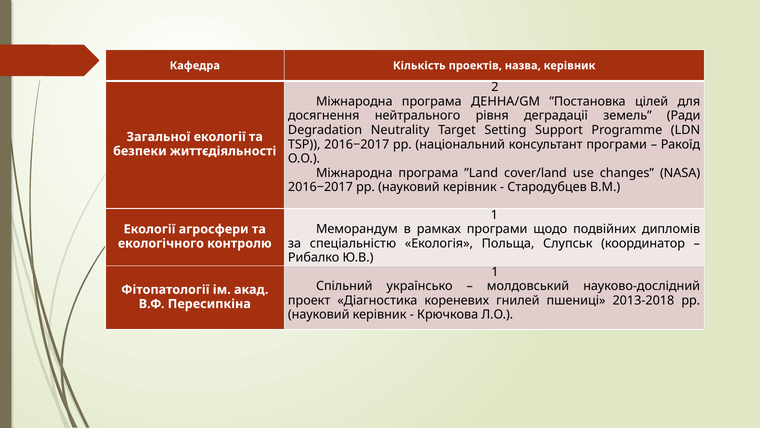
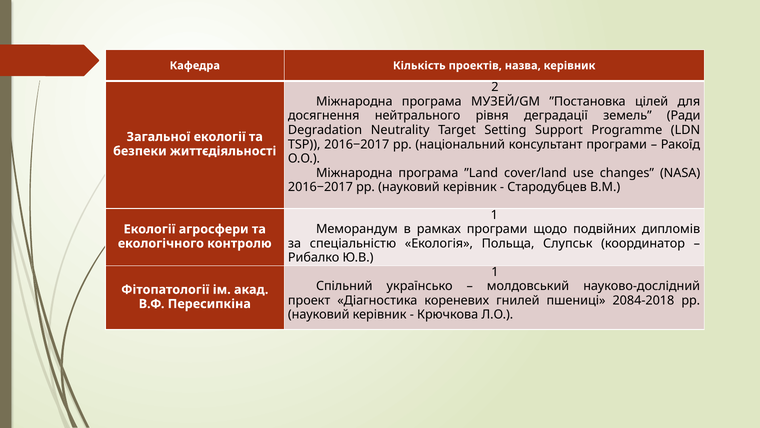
ДЕННА/GM: ДЕННА/GM -> МУЗЕЙ/GM
2013-2018: 2013-2018 -> 2084-2018
